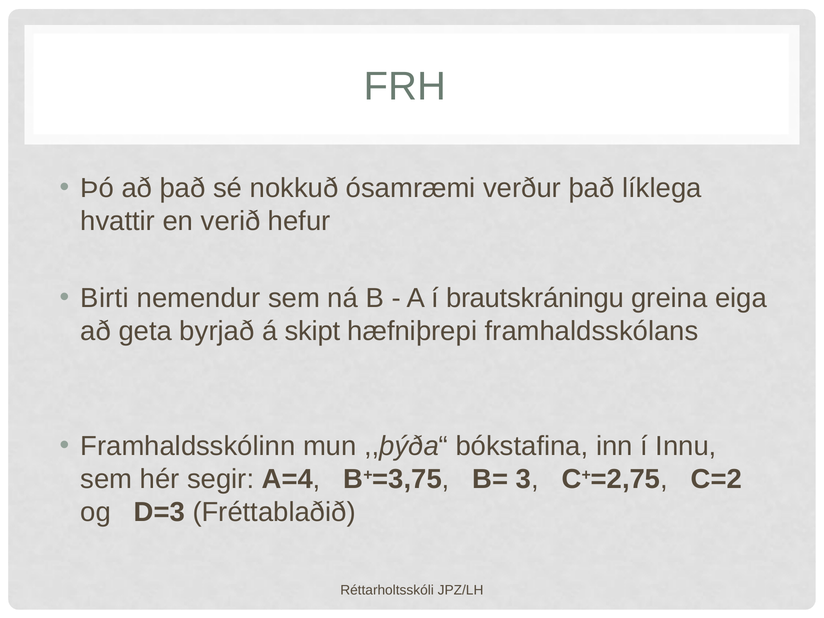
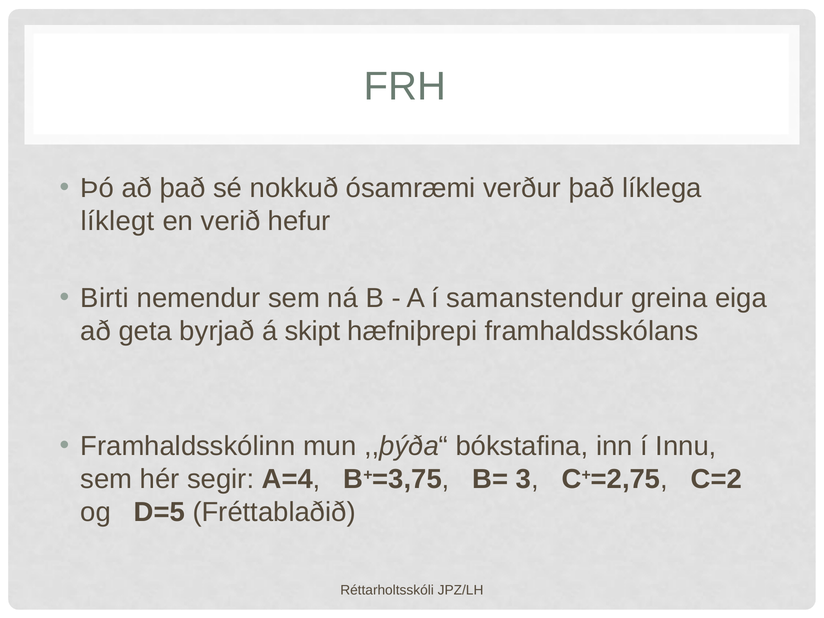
hvattir: hvattir -> líklegt
brautskráningu: brautskráningu -> samanstendur
D=3: D=3 -> D=5
